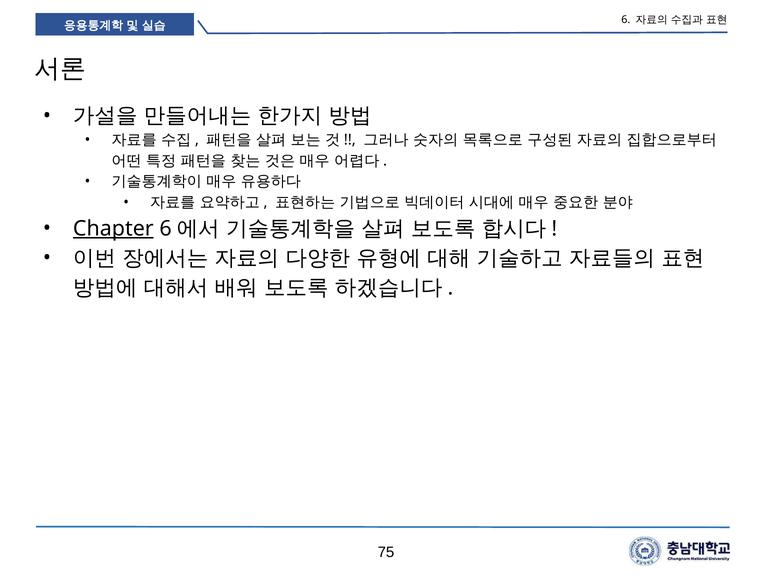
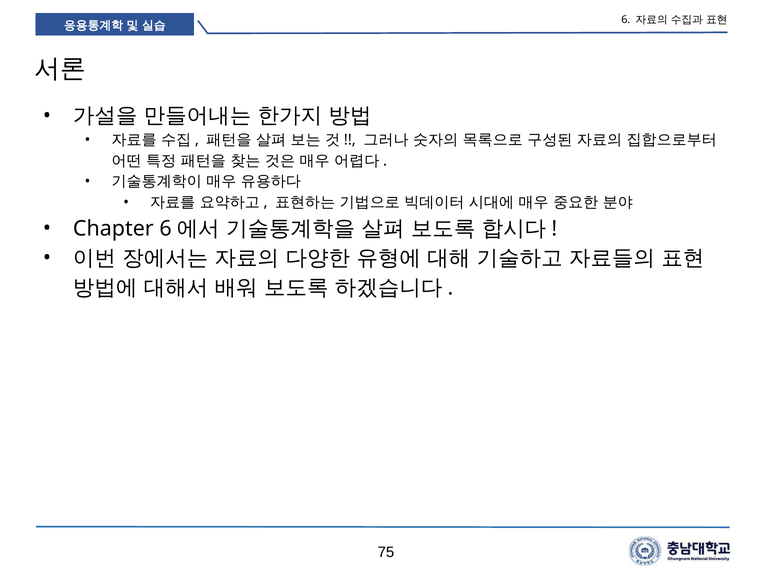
Chapter underline: present -> none
